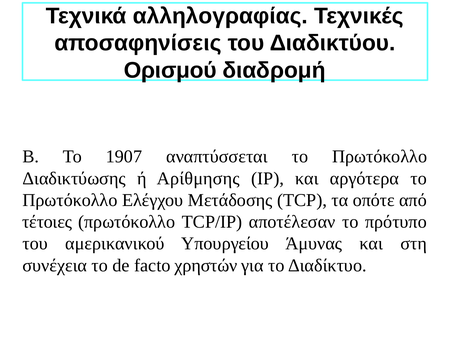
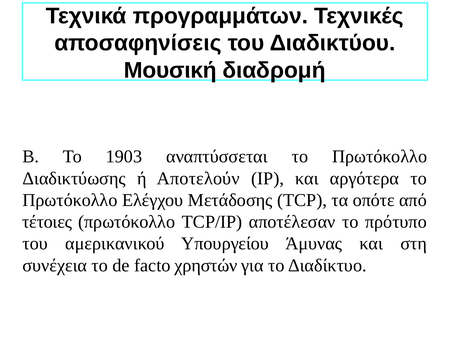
αλληλογραφίας: αλληλογραφίας -> προγραμμάτων
Ορισμού: Ορισμού -> Μουσική
1907: 1907 -> 1903
Αρίθμησης: Αρίθμησης -> Αποτελούν
